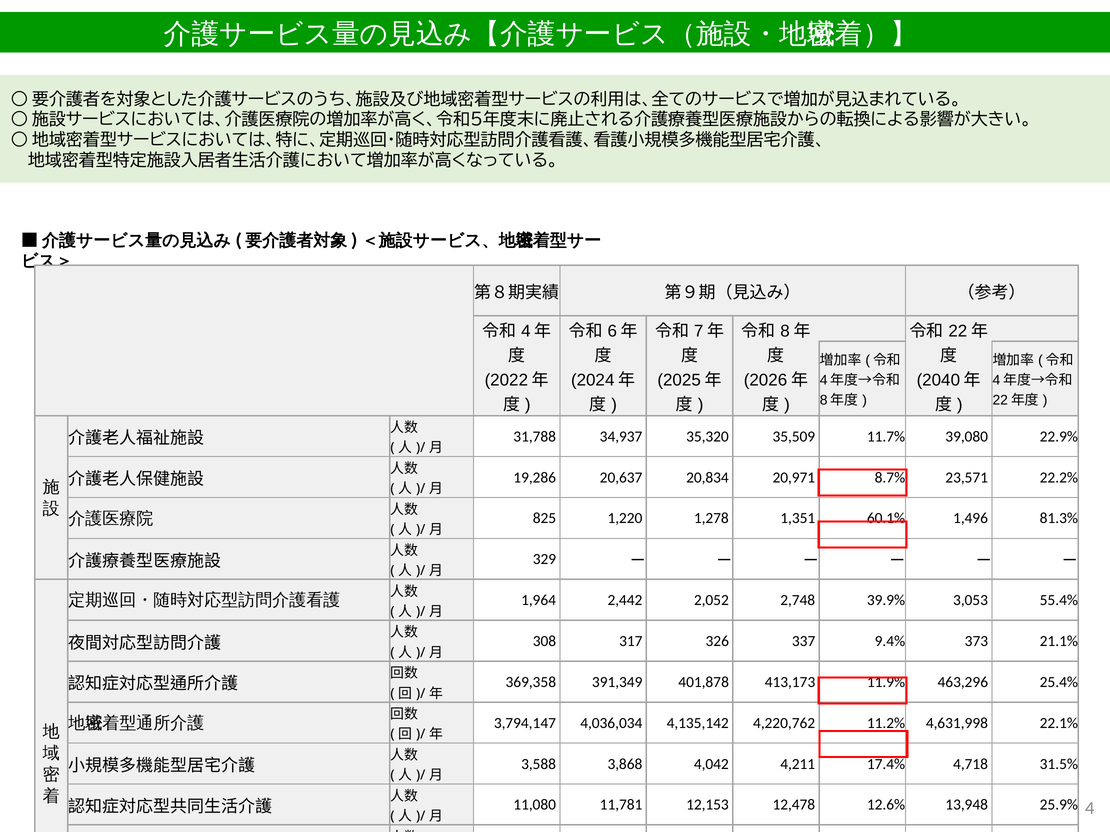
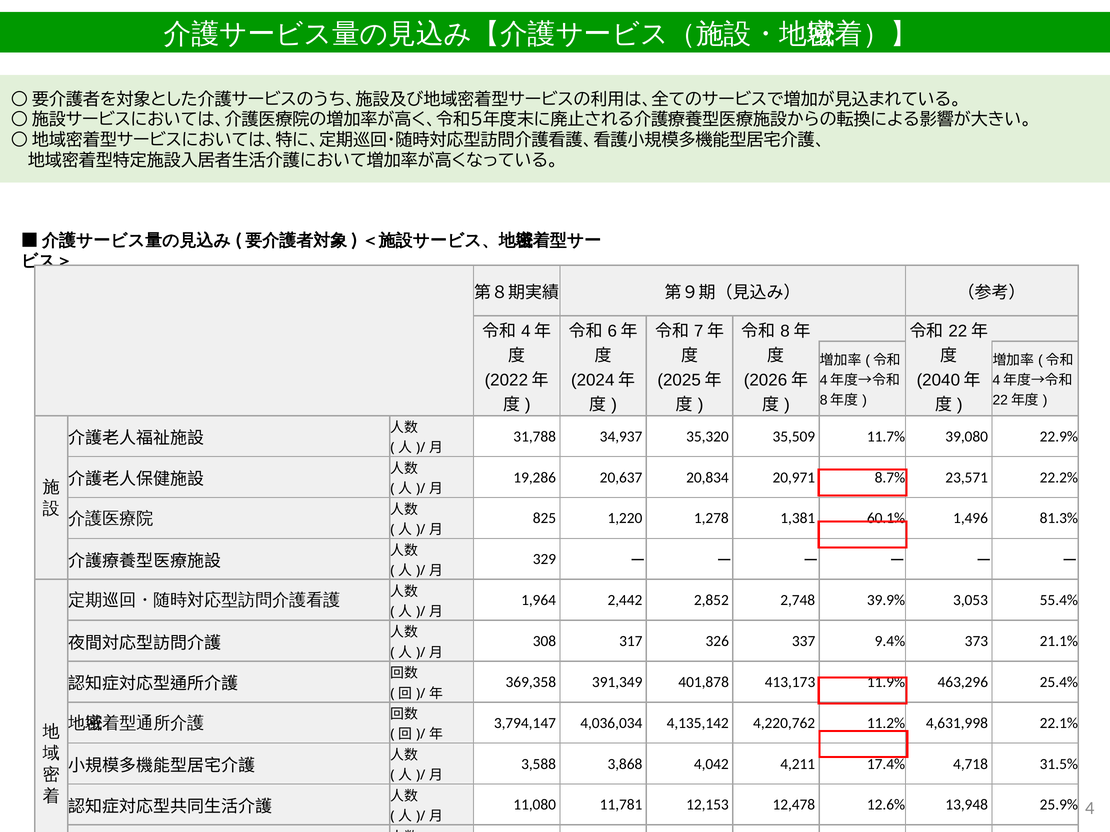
1,351: 1,351 -> 1,381
2,052: 2,052 -> 2,852
